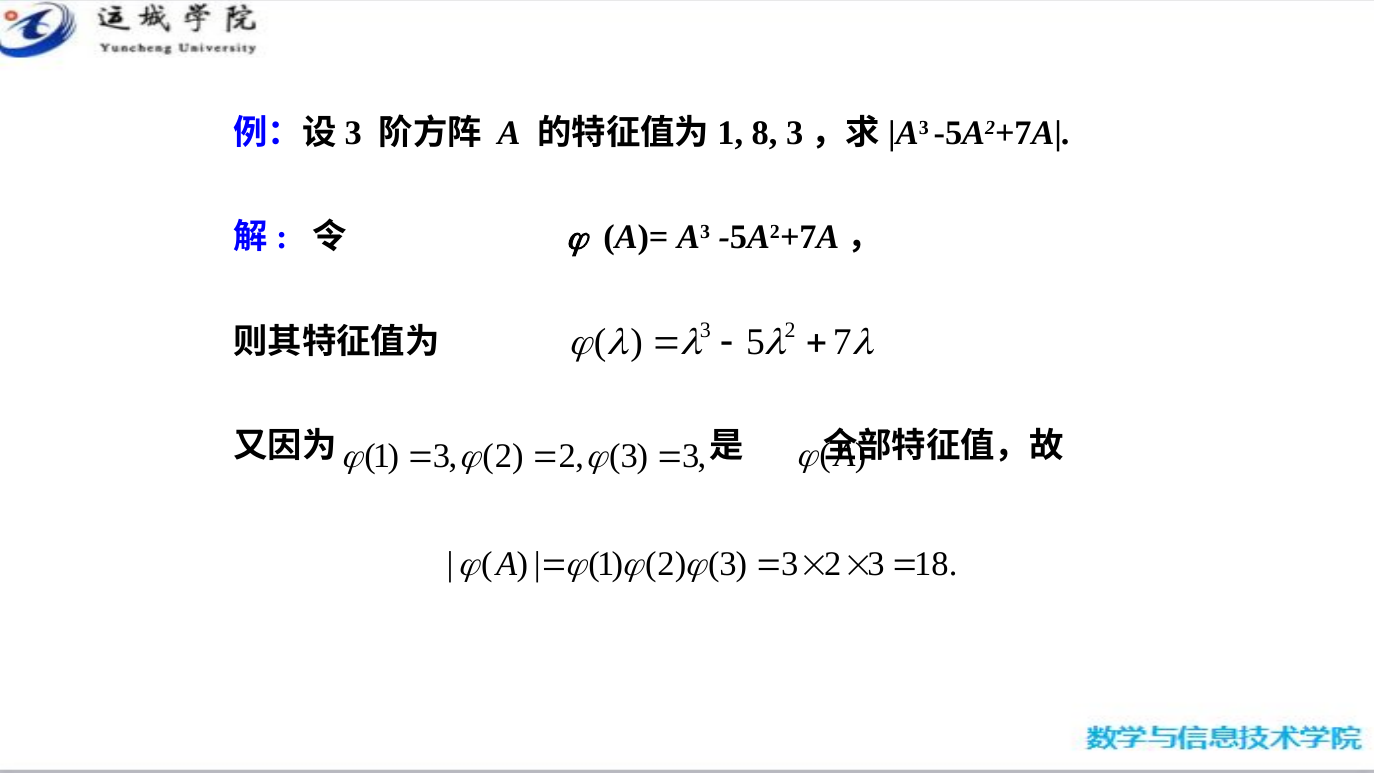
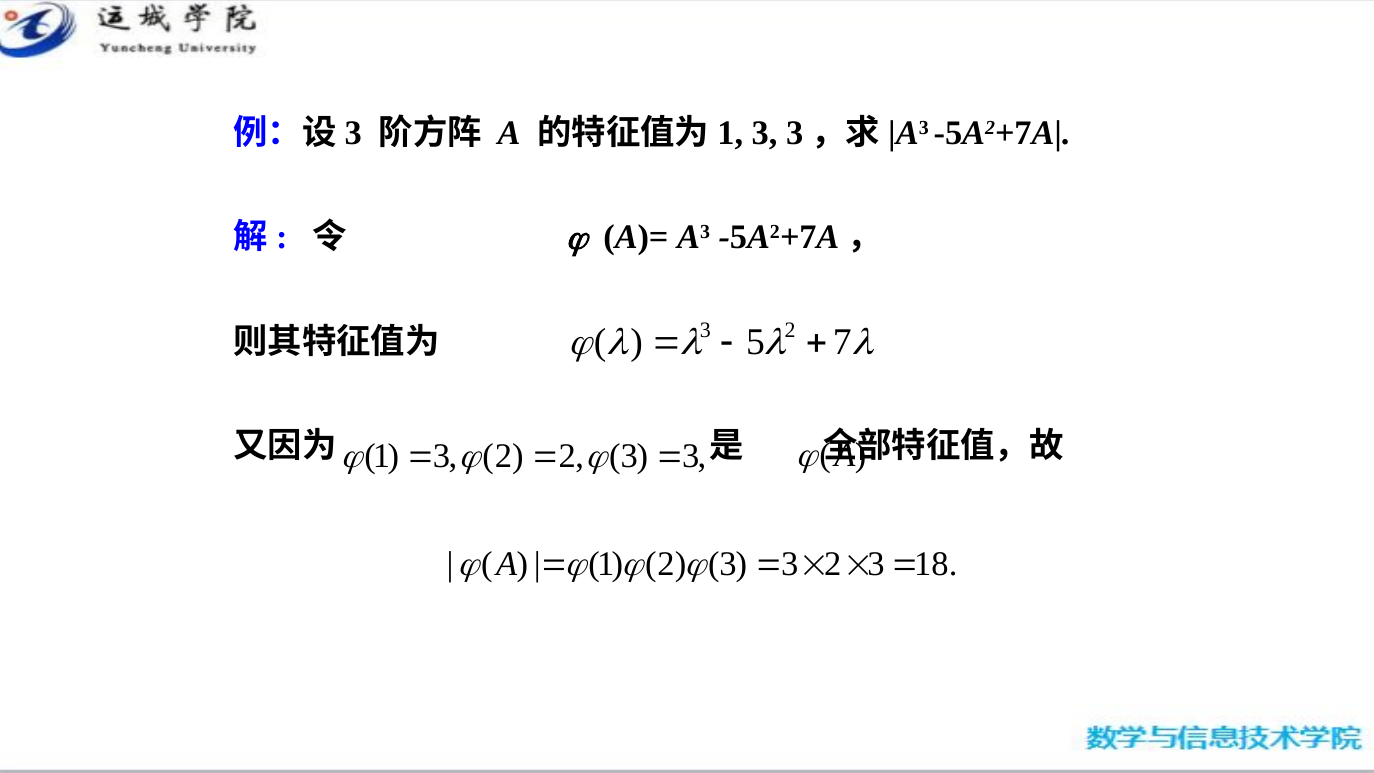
8 at (765, 133): 8 -> 3
